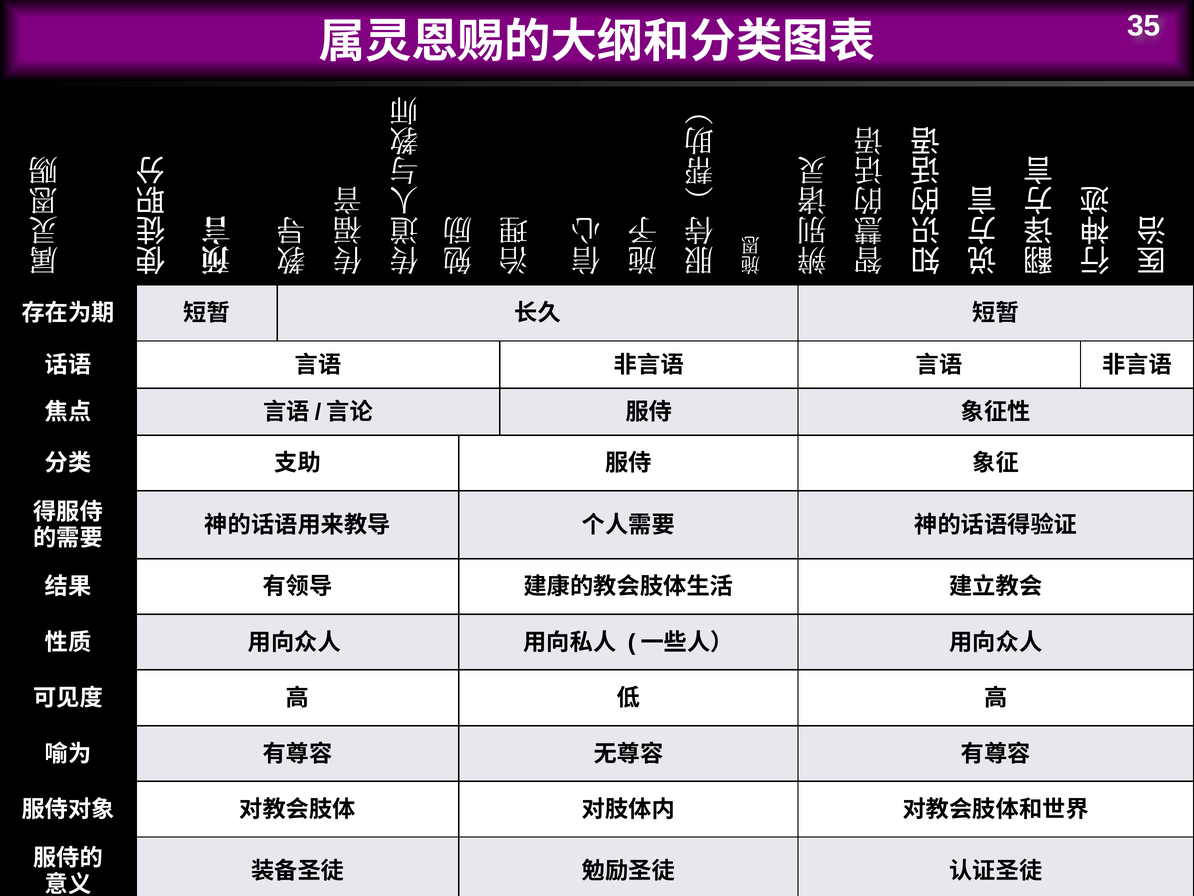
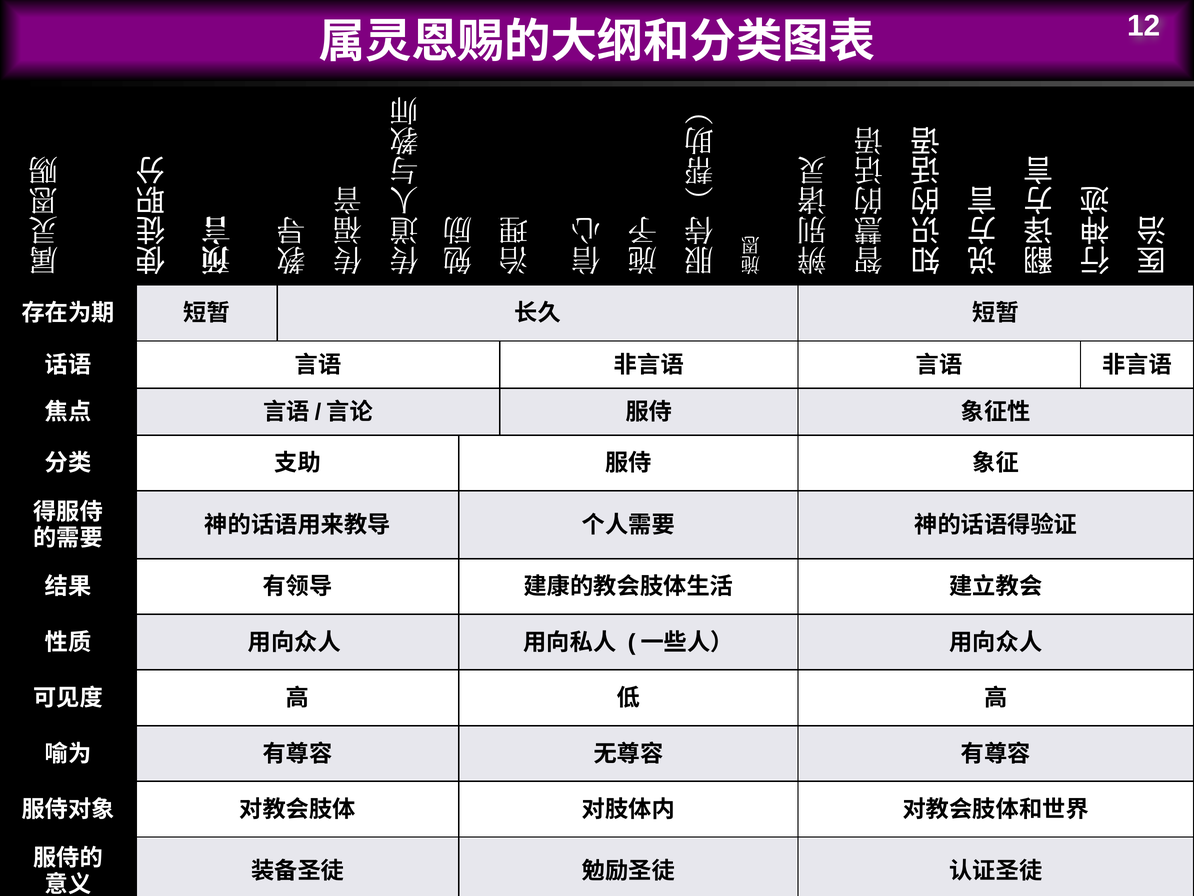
35: 35 -> 12
